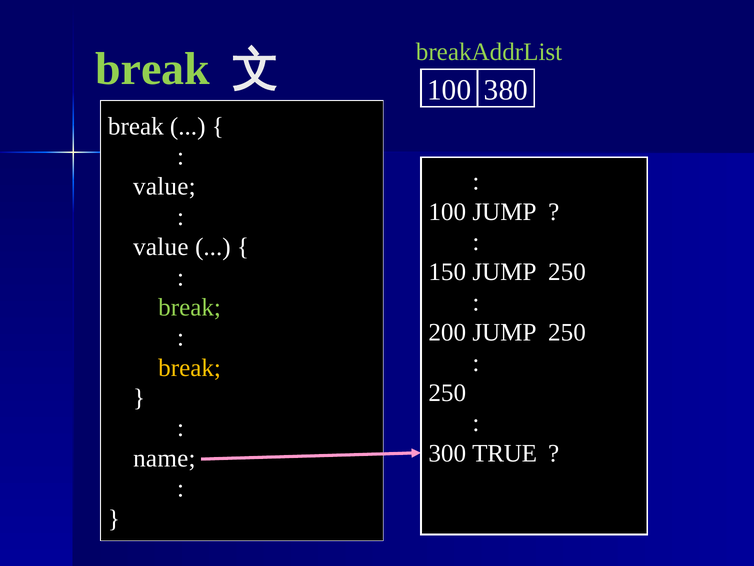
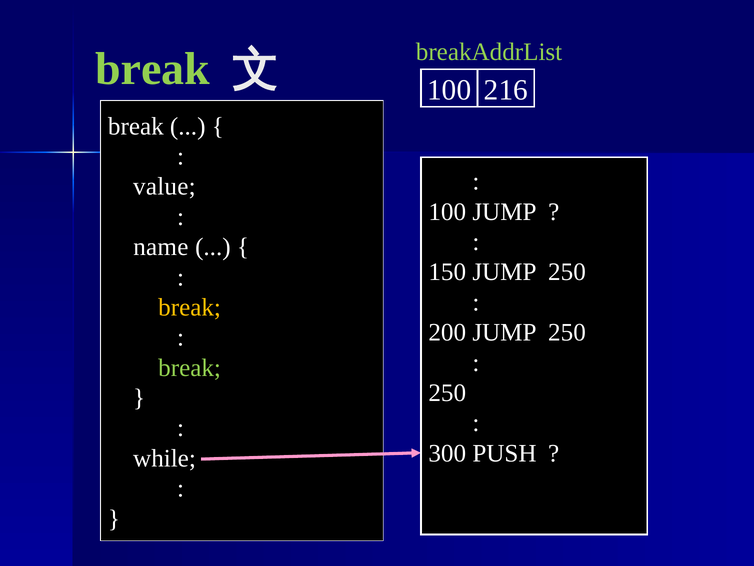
380: 380 -> 216
value at (161, 247): value -> name
break at (190, 307) colour: light green -> yellow
break at (190, 367) colour: yellow -> light green
TRUE: TRUE -> PUSH
name: name -> while
